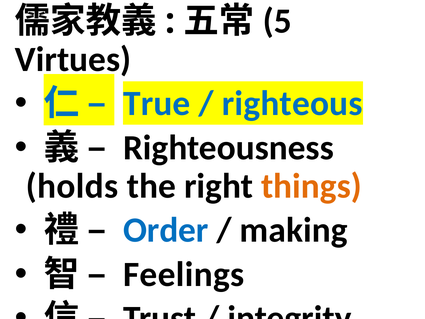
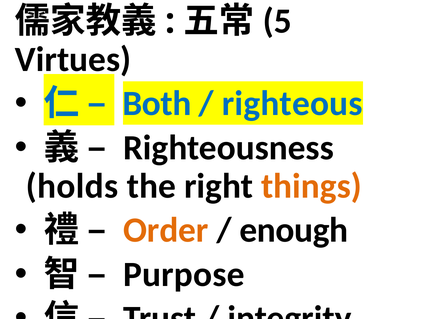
True: True -> Both
Order colour: blue -> orange
making: making -> enough
Feelings: Feelings -> Purpose
